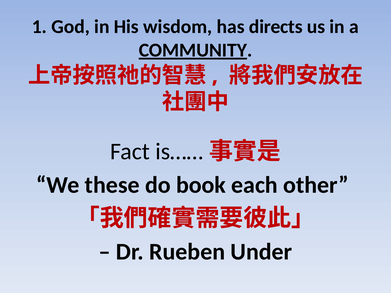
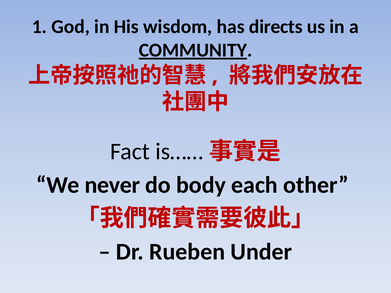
these: these -> never
book: book -> body
